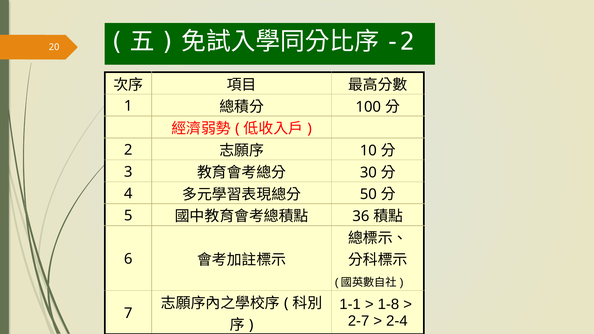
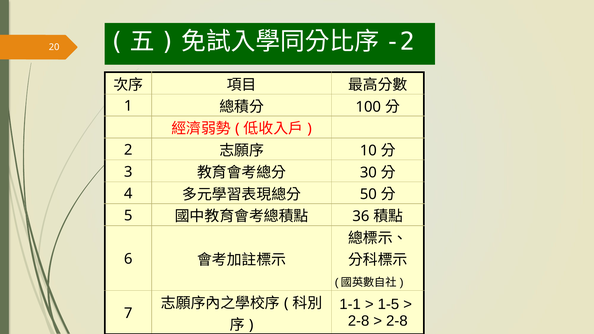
1-8: 1-8 -> 1-5
2-7 at (359, 321): 2-7 -> 2-8
2-4 at (397, 321): 2-4 -> 2-8
